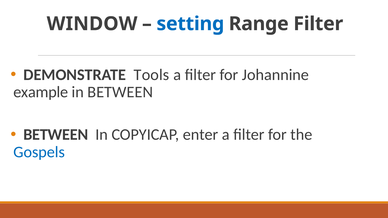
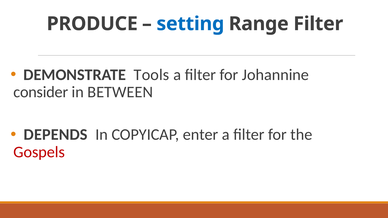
WINDOW: WINDOW -> PRODUCE
example: example -> consider
BETWEEN at (56, 135): BETWEEN -> DEPENDS
Gospels colour: blue -> red
